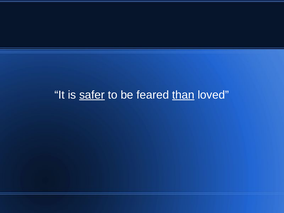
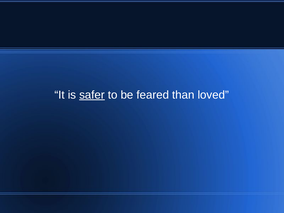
than underline: present -> none
